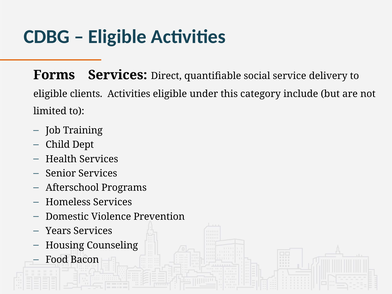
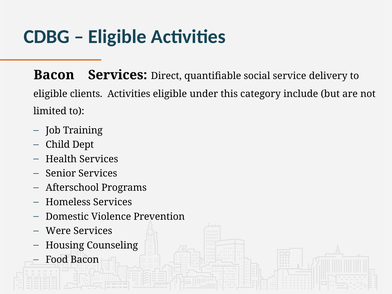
Forms at (54, 75): Forms -> Bacon
Years: Years -> Were
